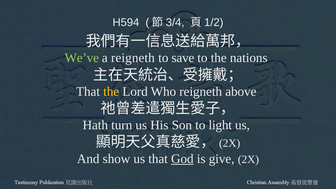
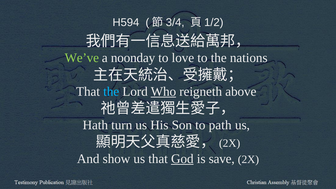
a reigneth: reigneth -> noonday
save: save -> love
the at (111, 91) colour: yellow -> light blue
Who underline: none -> present
light: light -> path
give: give -> save
